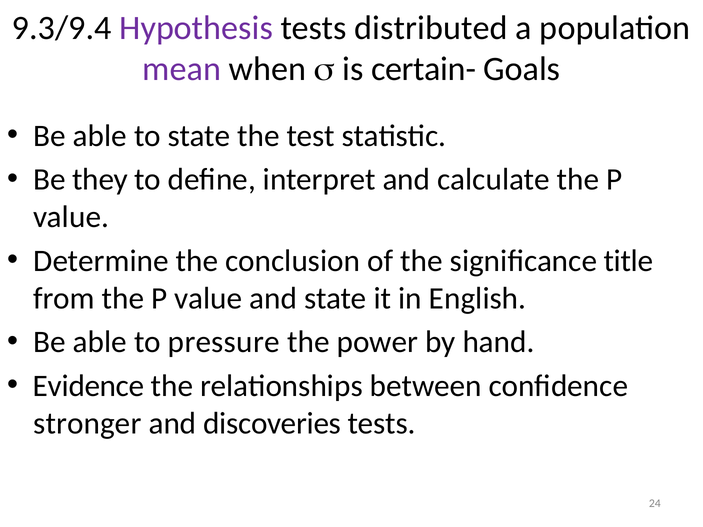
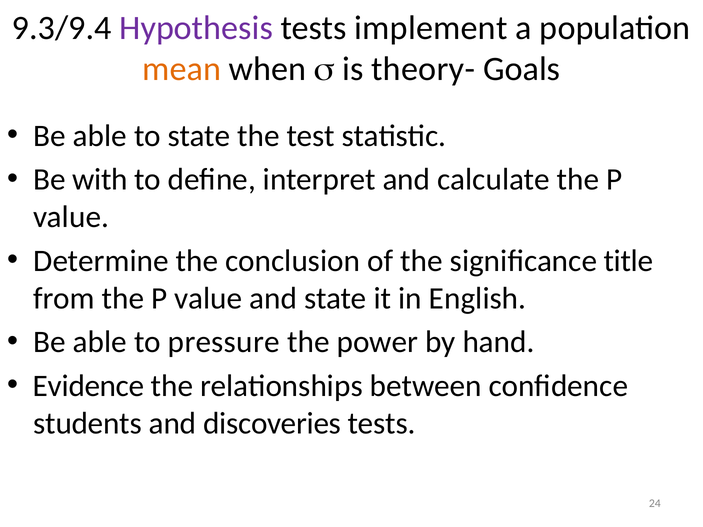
distributed: distributed -> implement
mean colour: purple -> orange
certain-: certain- -> theory-
they: they -> with
stronger: stronger -> students
